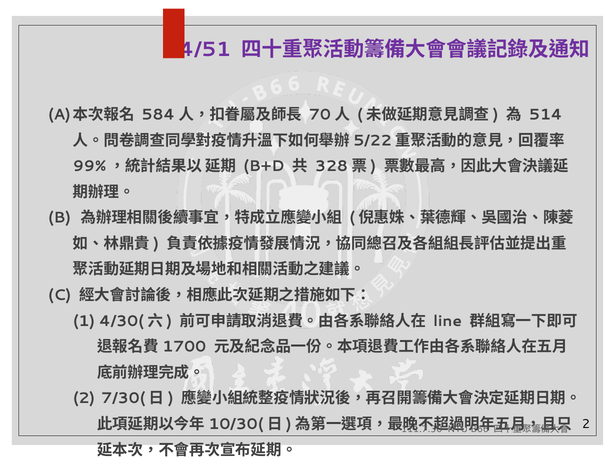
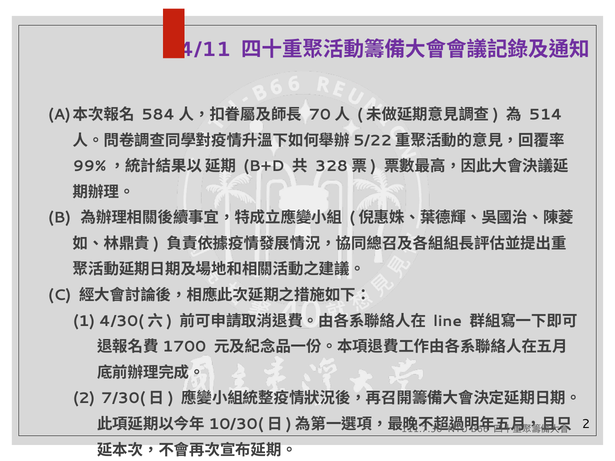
4/51: 4/51 -> 4/11
